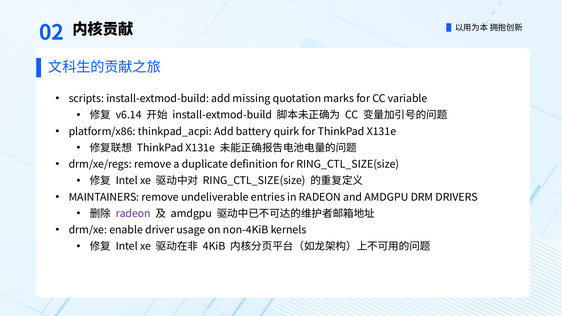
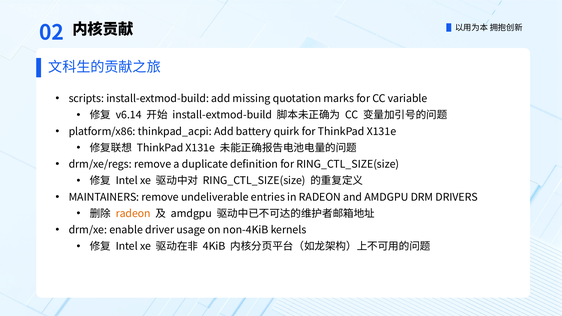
radeon at (133, 214) colour: purple -> orange
